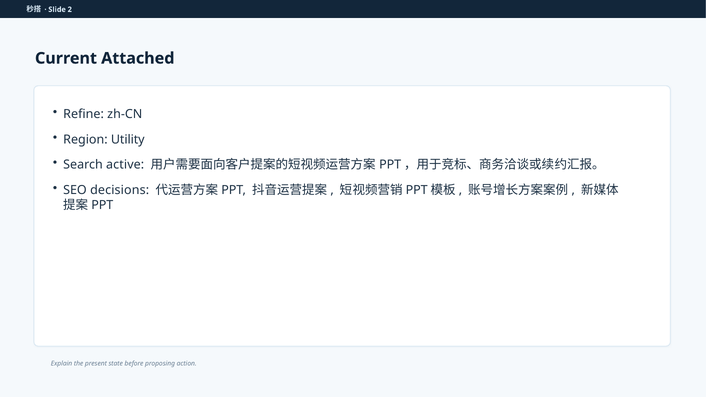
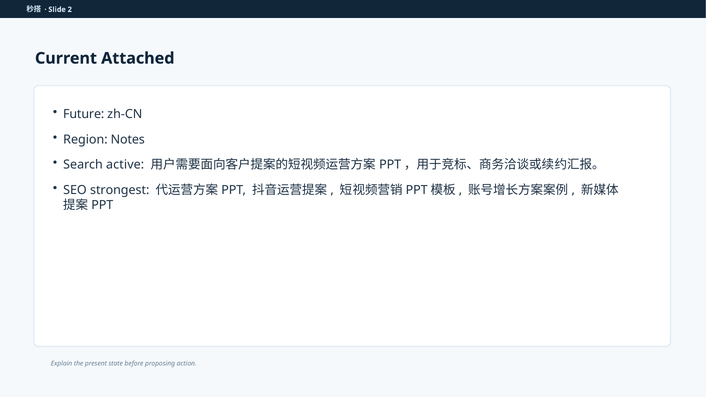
Refine: Refine -> Future
Utility: Utility -> Notes
decisions: decisions -> strongest
